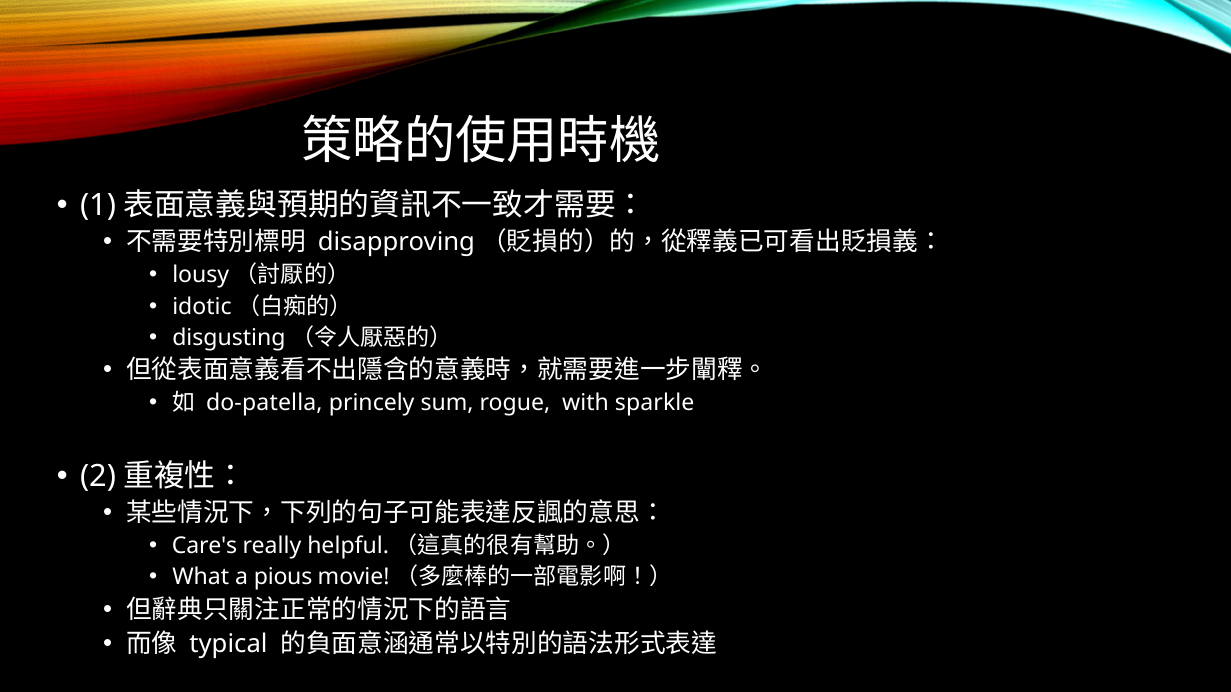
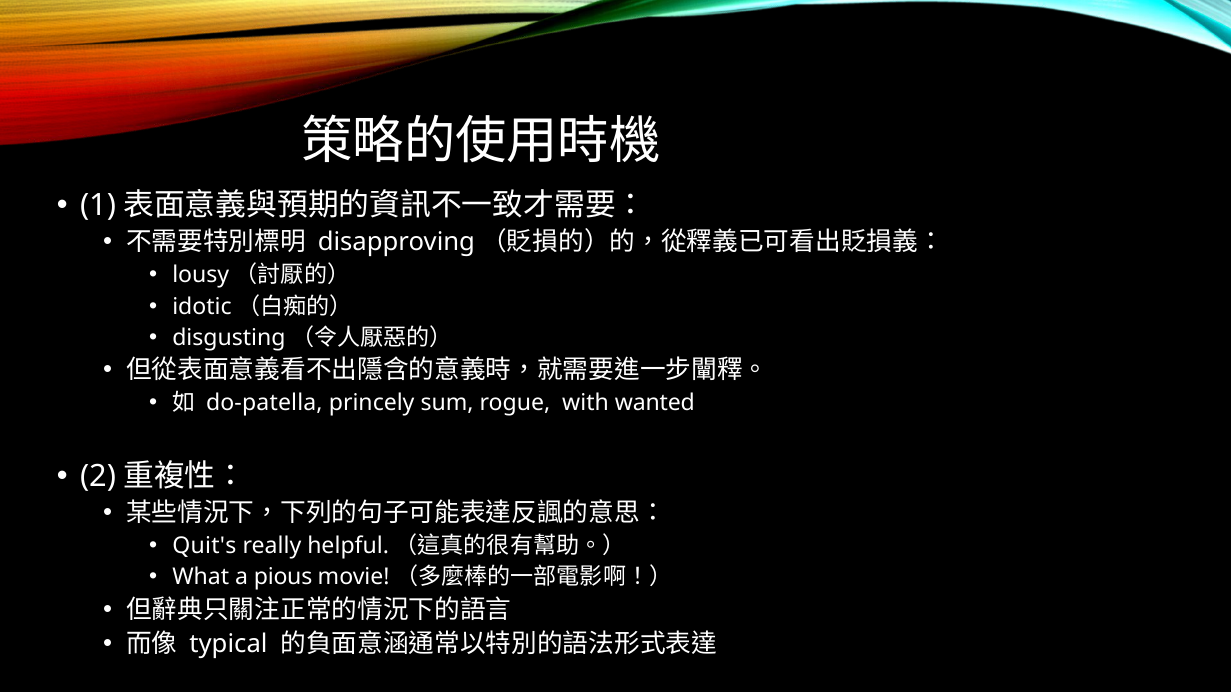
sparkle: sparkle -> wanted
Care's: Care's -> Quit's
